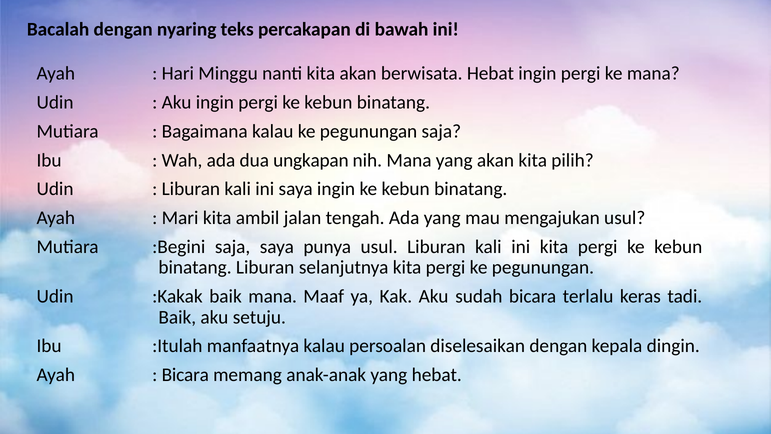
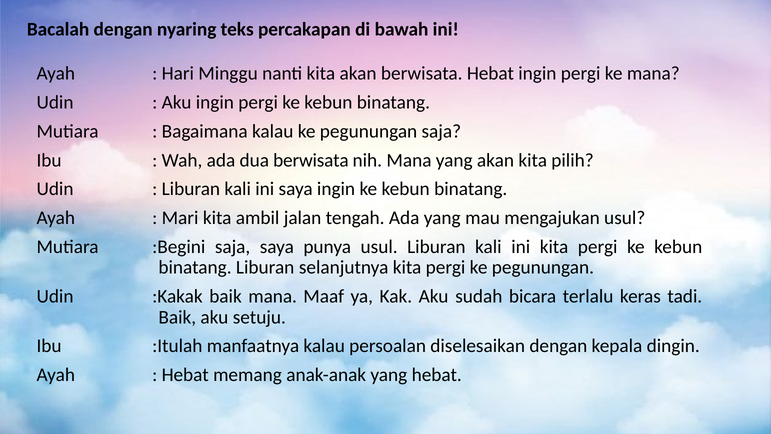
dua ungkapan: ungkapan -> berwisata
Bicara at (185, 375): Bicara -> Hebat
